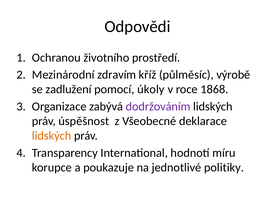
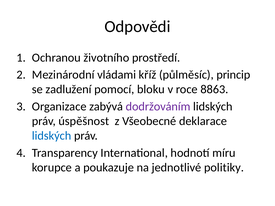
zdravím: zdravím -> vládami
výrobě: výrobě -> princip
úkoly: úkoly -> bloku
1868: 1868 -> 8863
lidských at (52, 136) colour: orange -> blue
